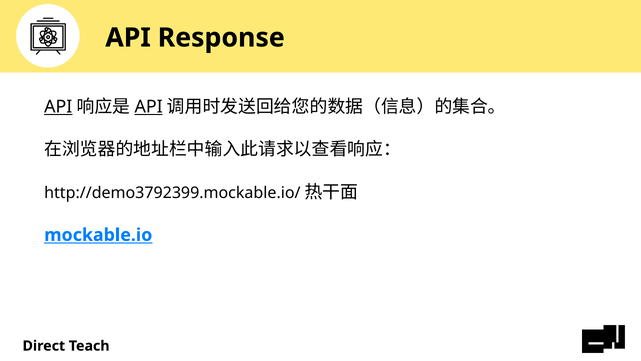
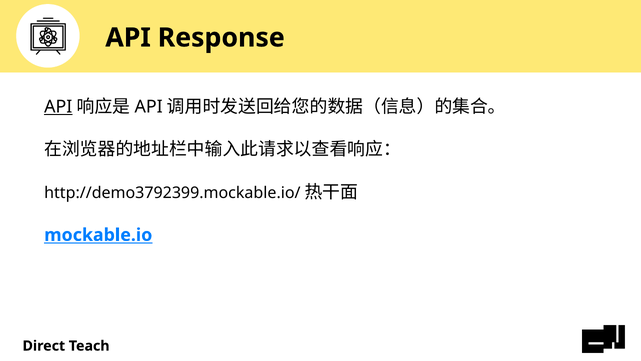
API at (149, 106) underline: present -> none
